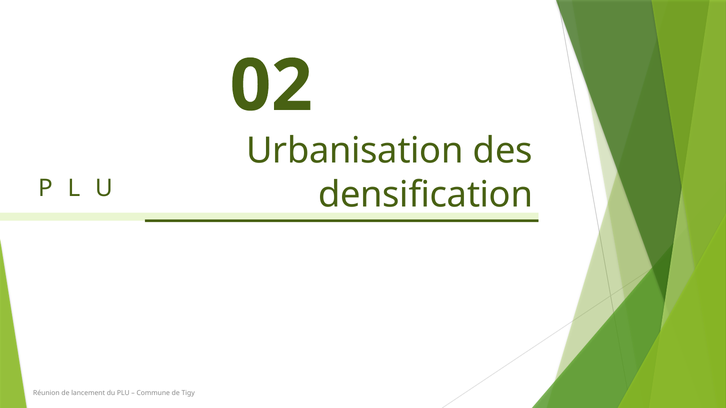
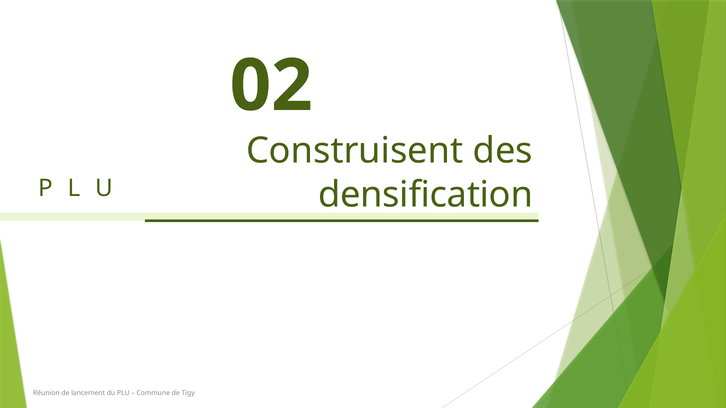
Urbanisation: Urbanisation -> Construisent
